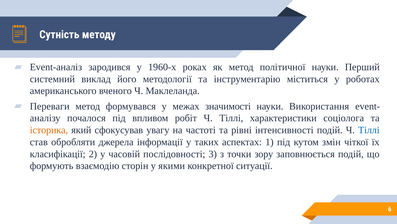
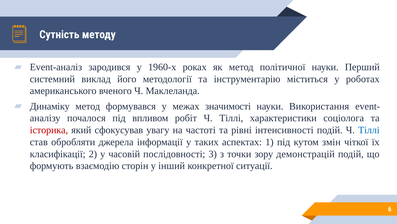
Переваги: Переваги -> Динаміку
історика colour: orange -> red
заповнюється: заповнюється -> демонстрацій
якими: якими -> інший
